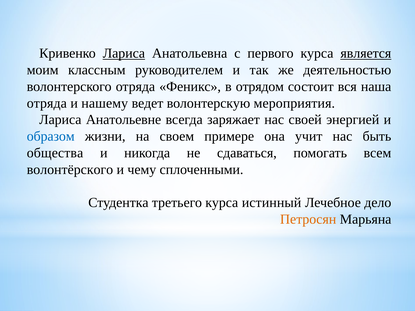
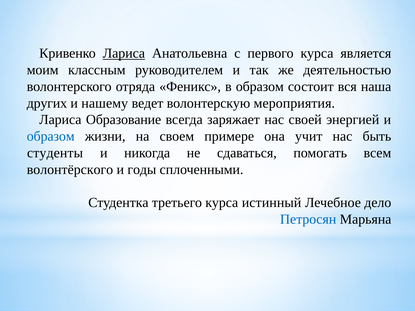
является underline: present -> none
в отрядом: отрядом -> образом
отряда at (47, 103): отряда -> других
Анатольевне: Анатольевне -> Образование
общества: общества -> студенты
чему: чему -> годы
Петросян colour: orange -> blue
